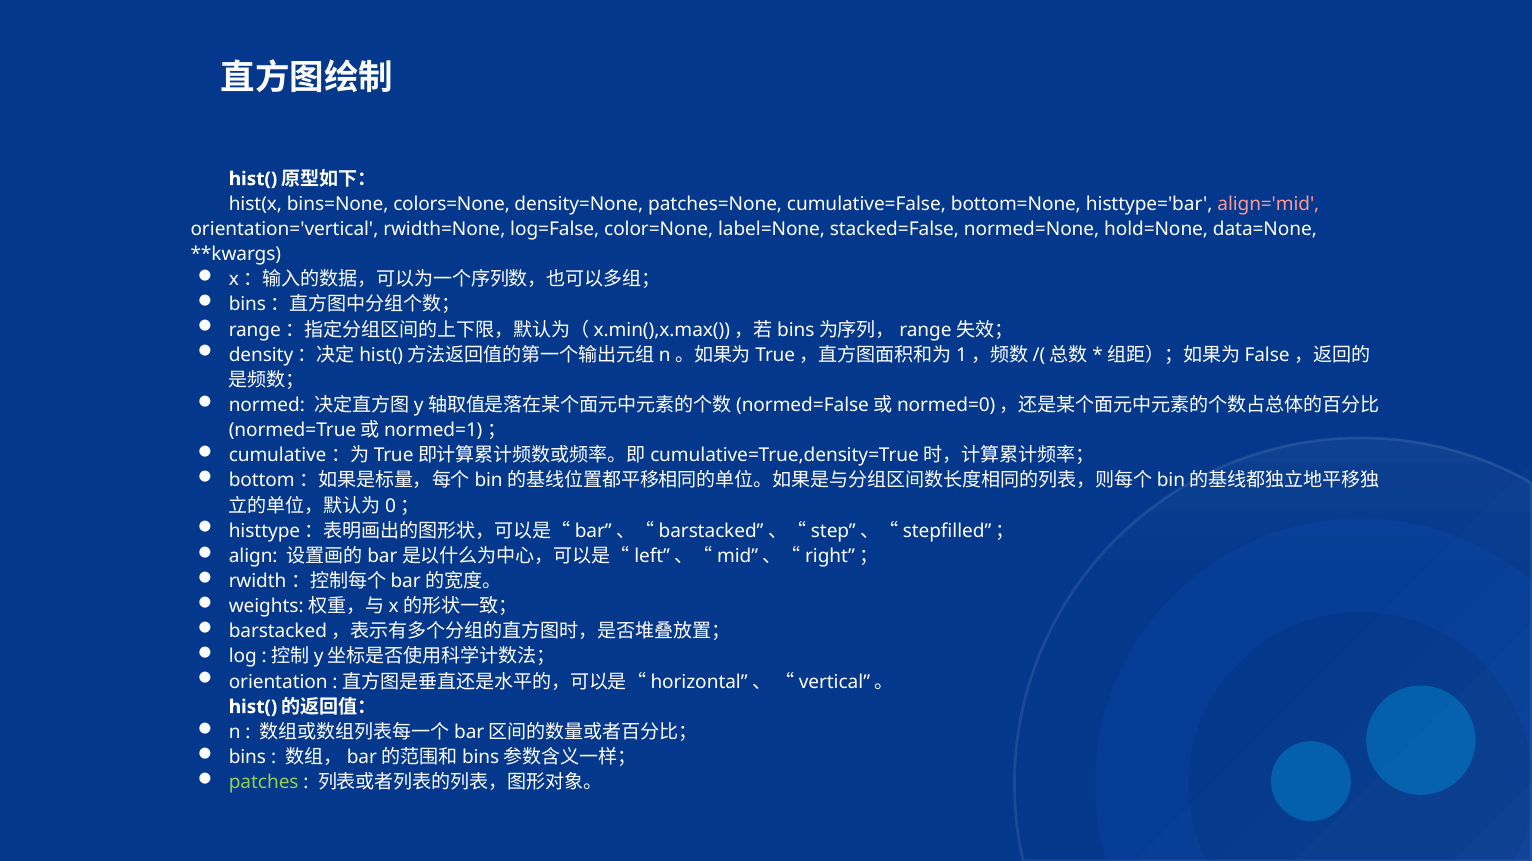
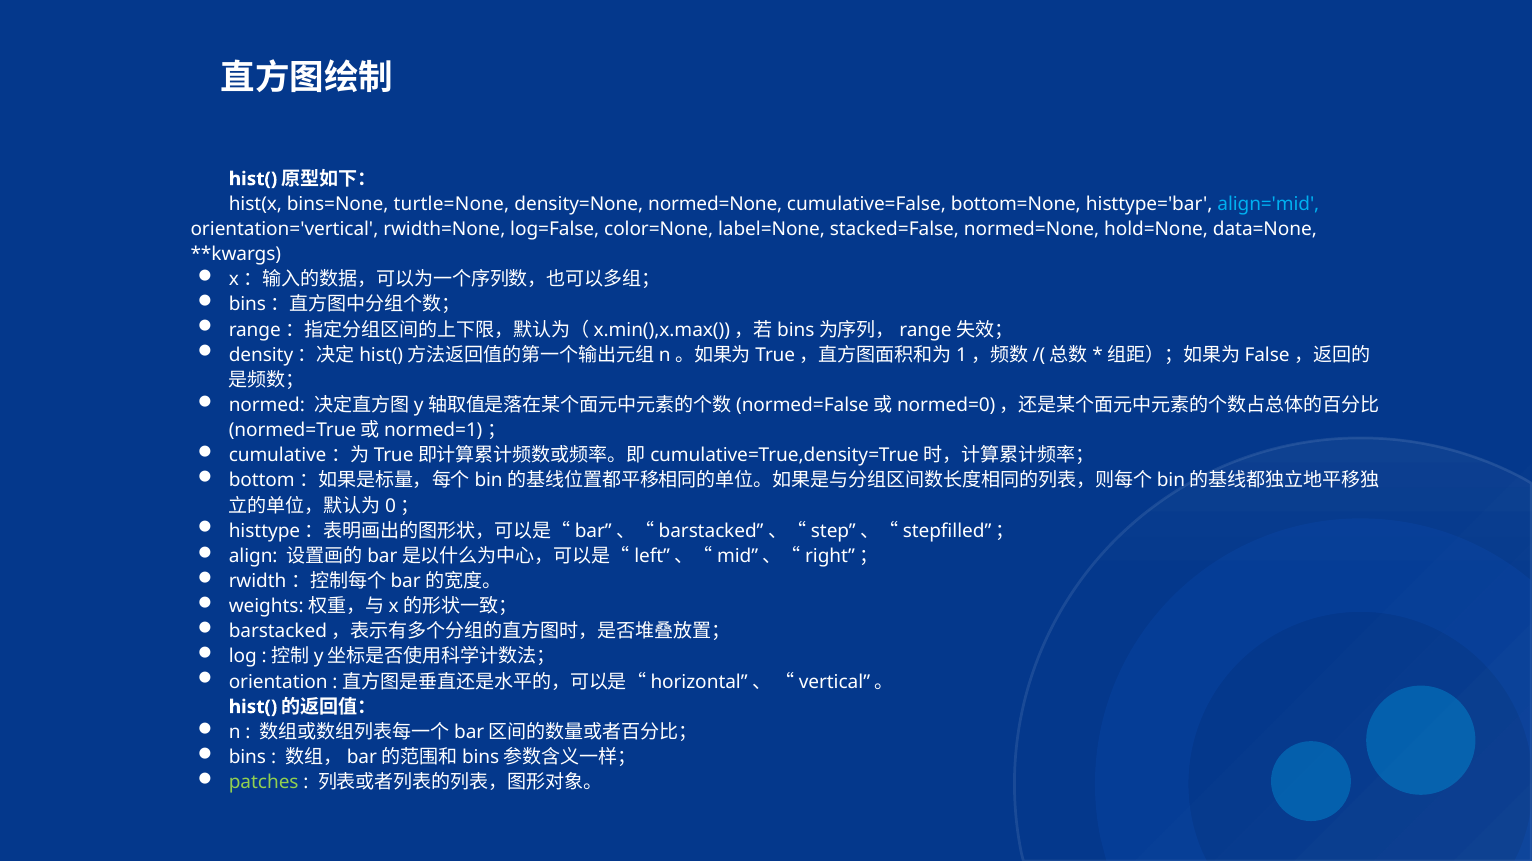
colors=None: colors=None -> turtle=None
density=None patches=None: patches=None -> normed=None
align='mid colour: pink -> light blue
